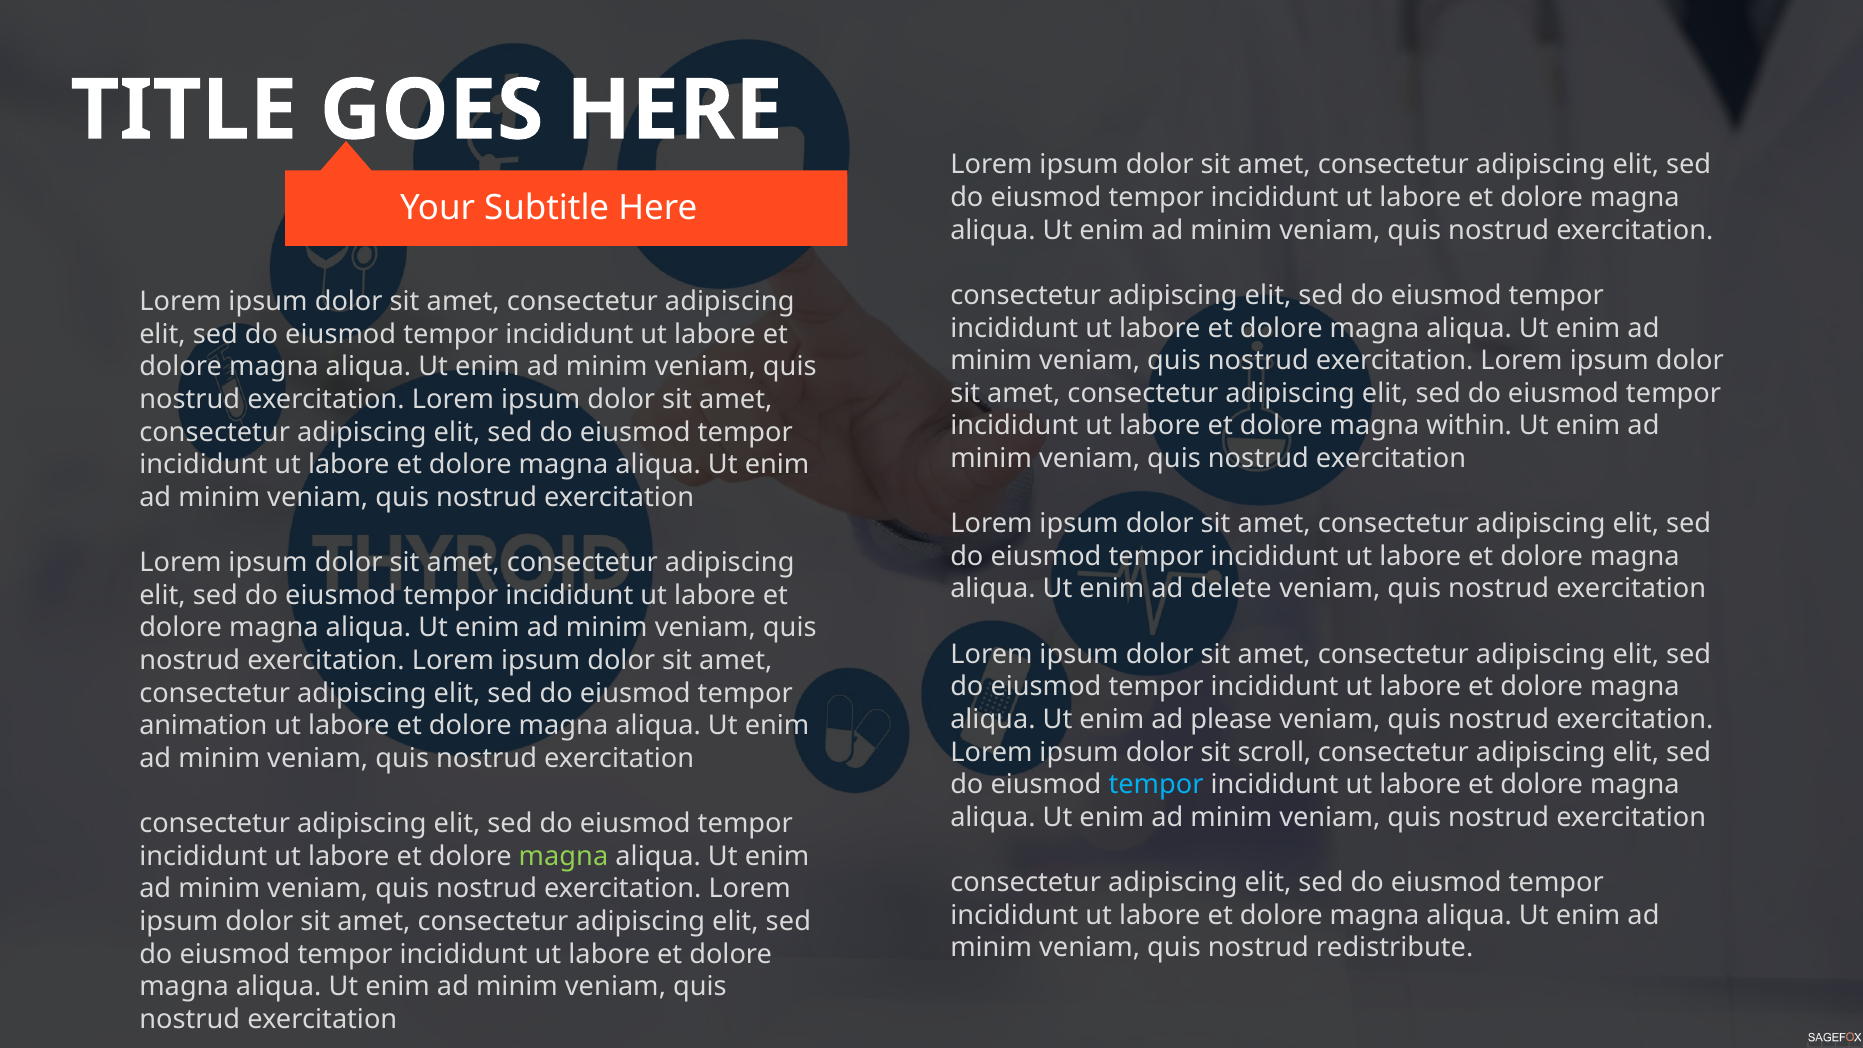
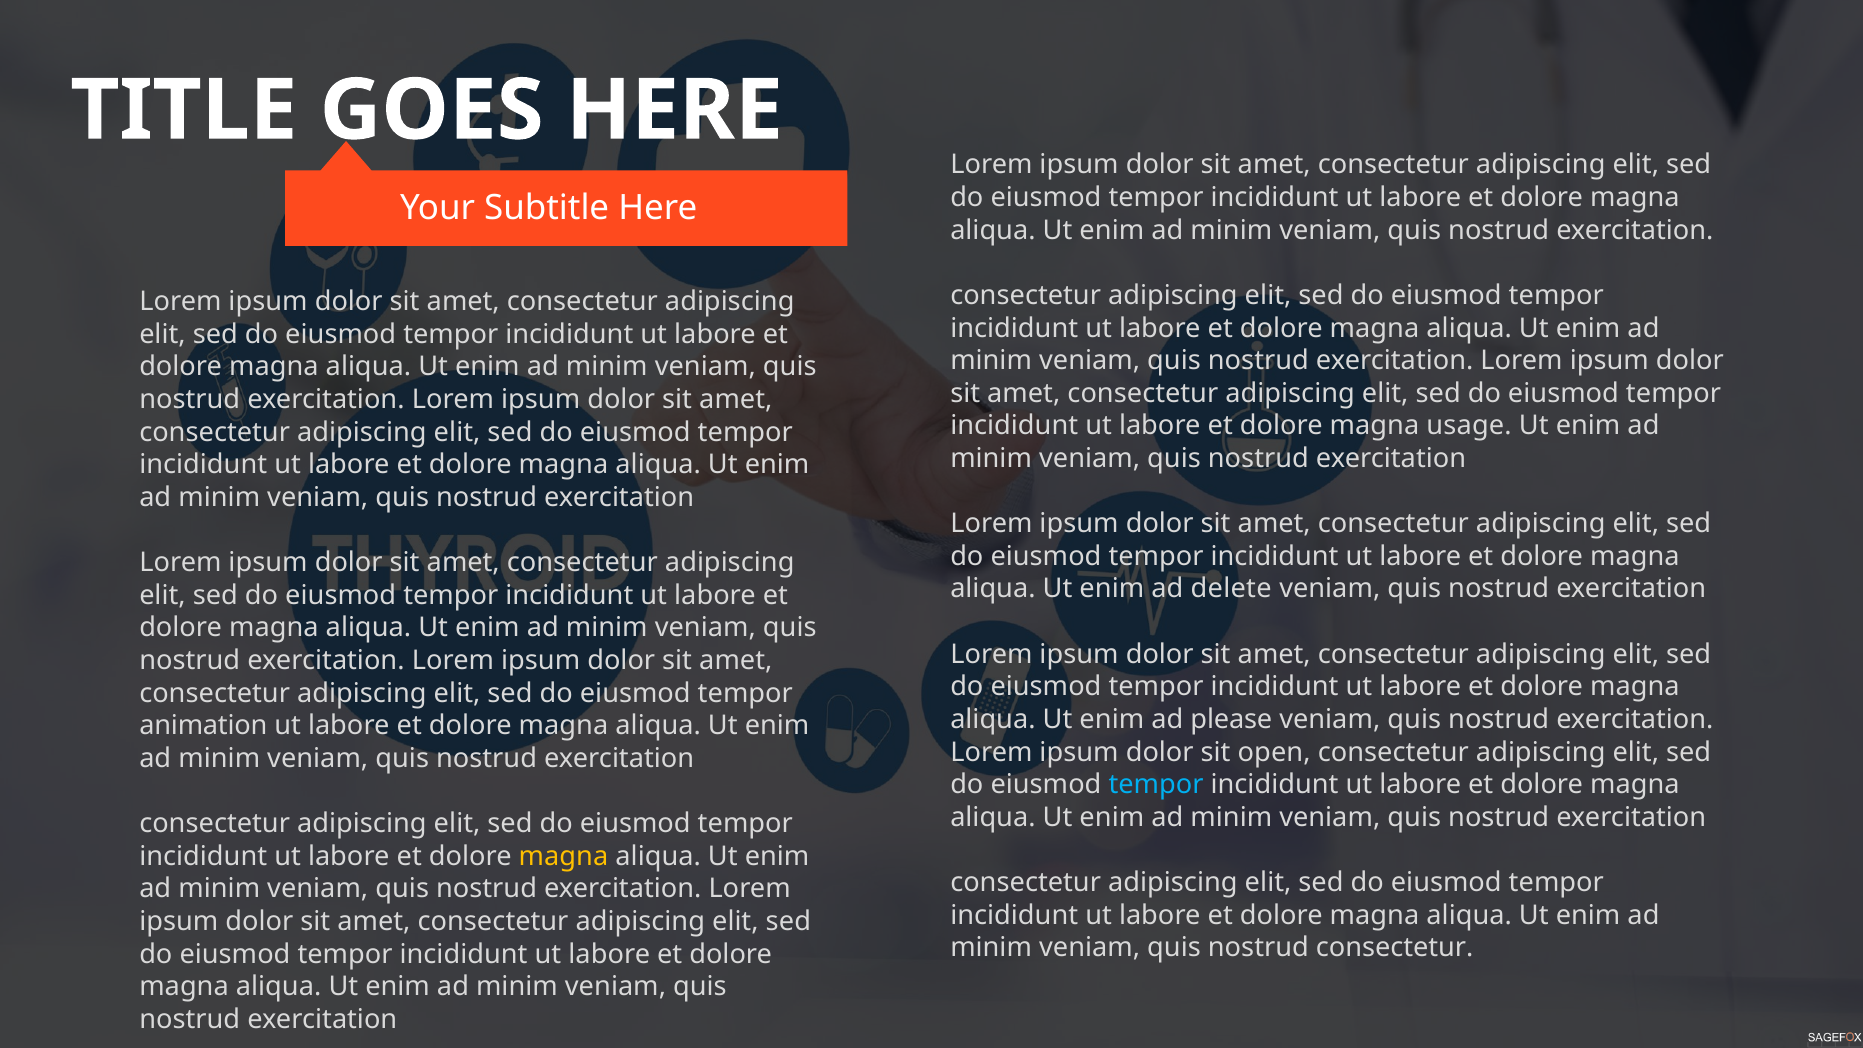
within: within -> usage
scroll: scroll -> open
magna at (563, 856) colour: light green -> yellow
nostrud redistribute: redistribute -> consectetur
